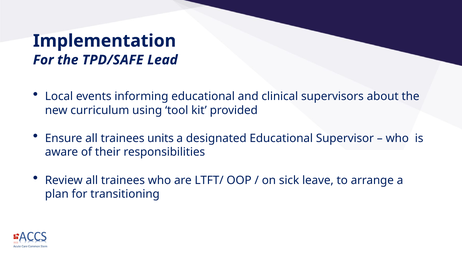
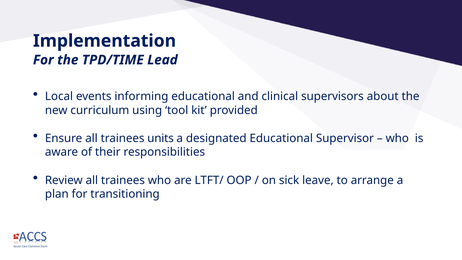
TPD/SAFE: TPD/SAFE -> TPD/TIME
